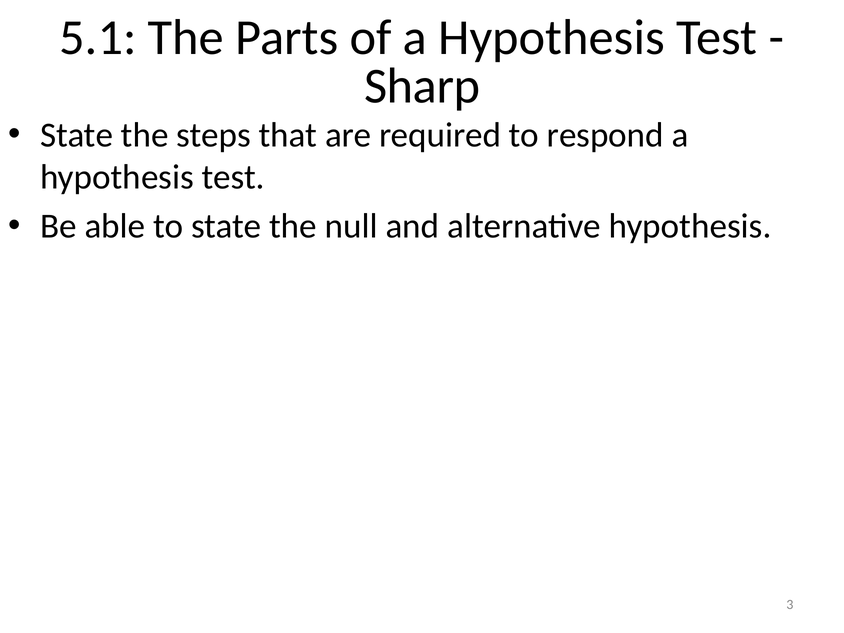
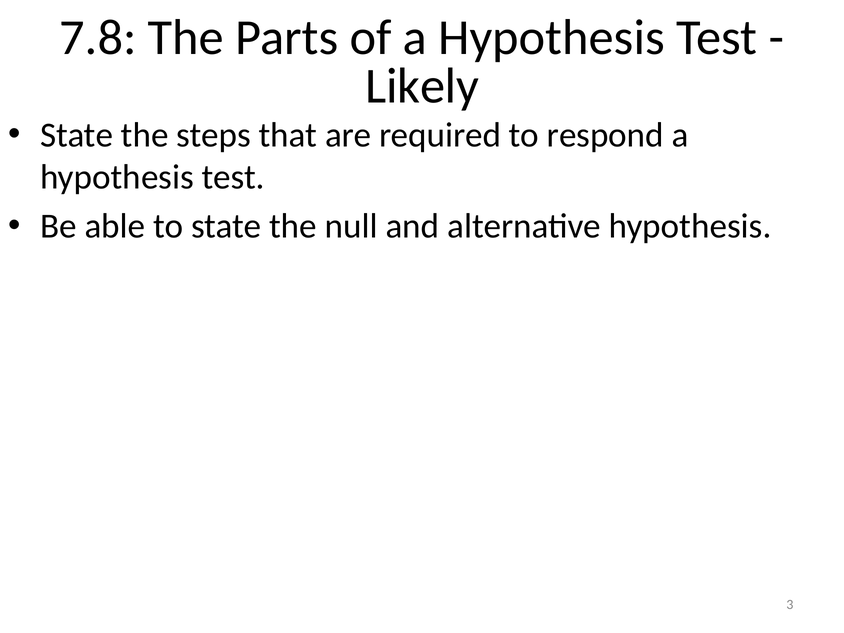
5.1: 5.1 -> 7.8
Sharp: Sharp -> Likely
